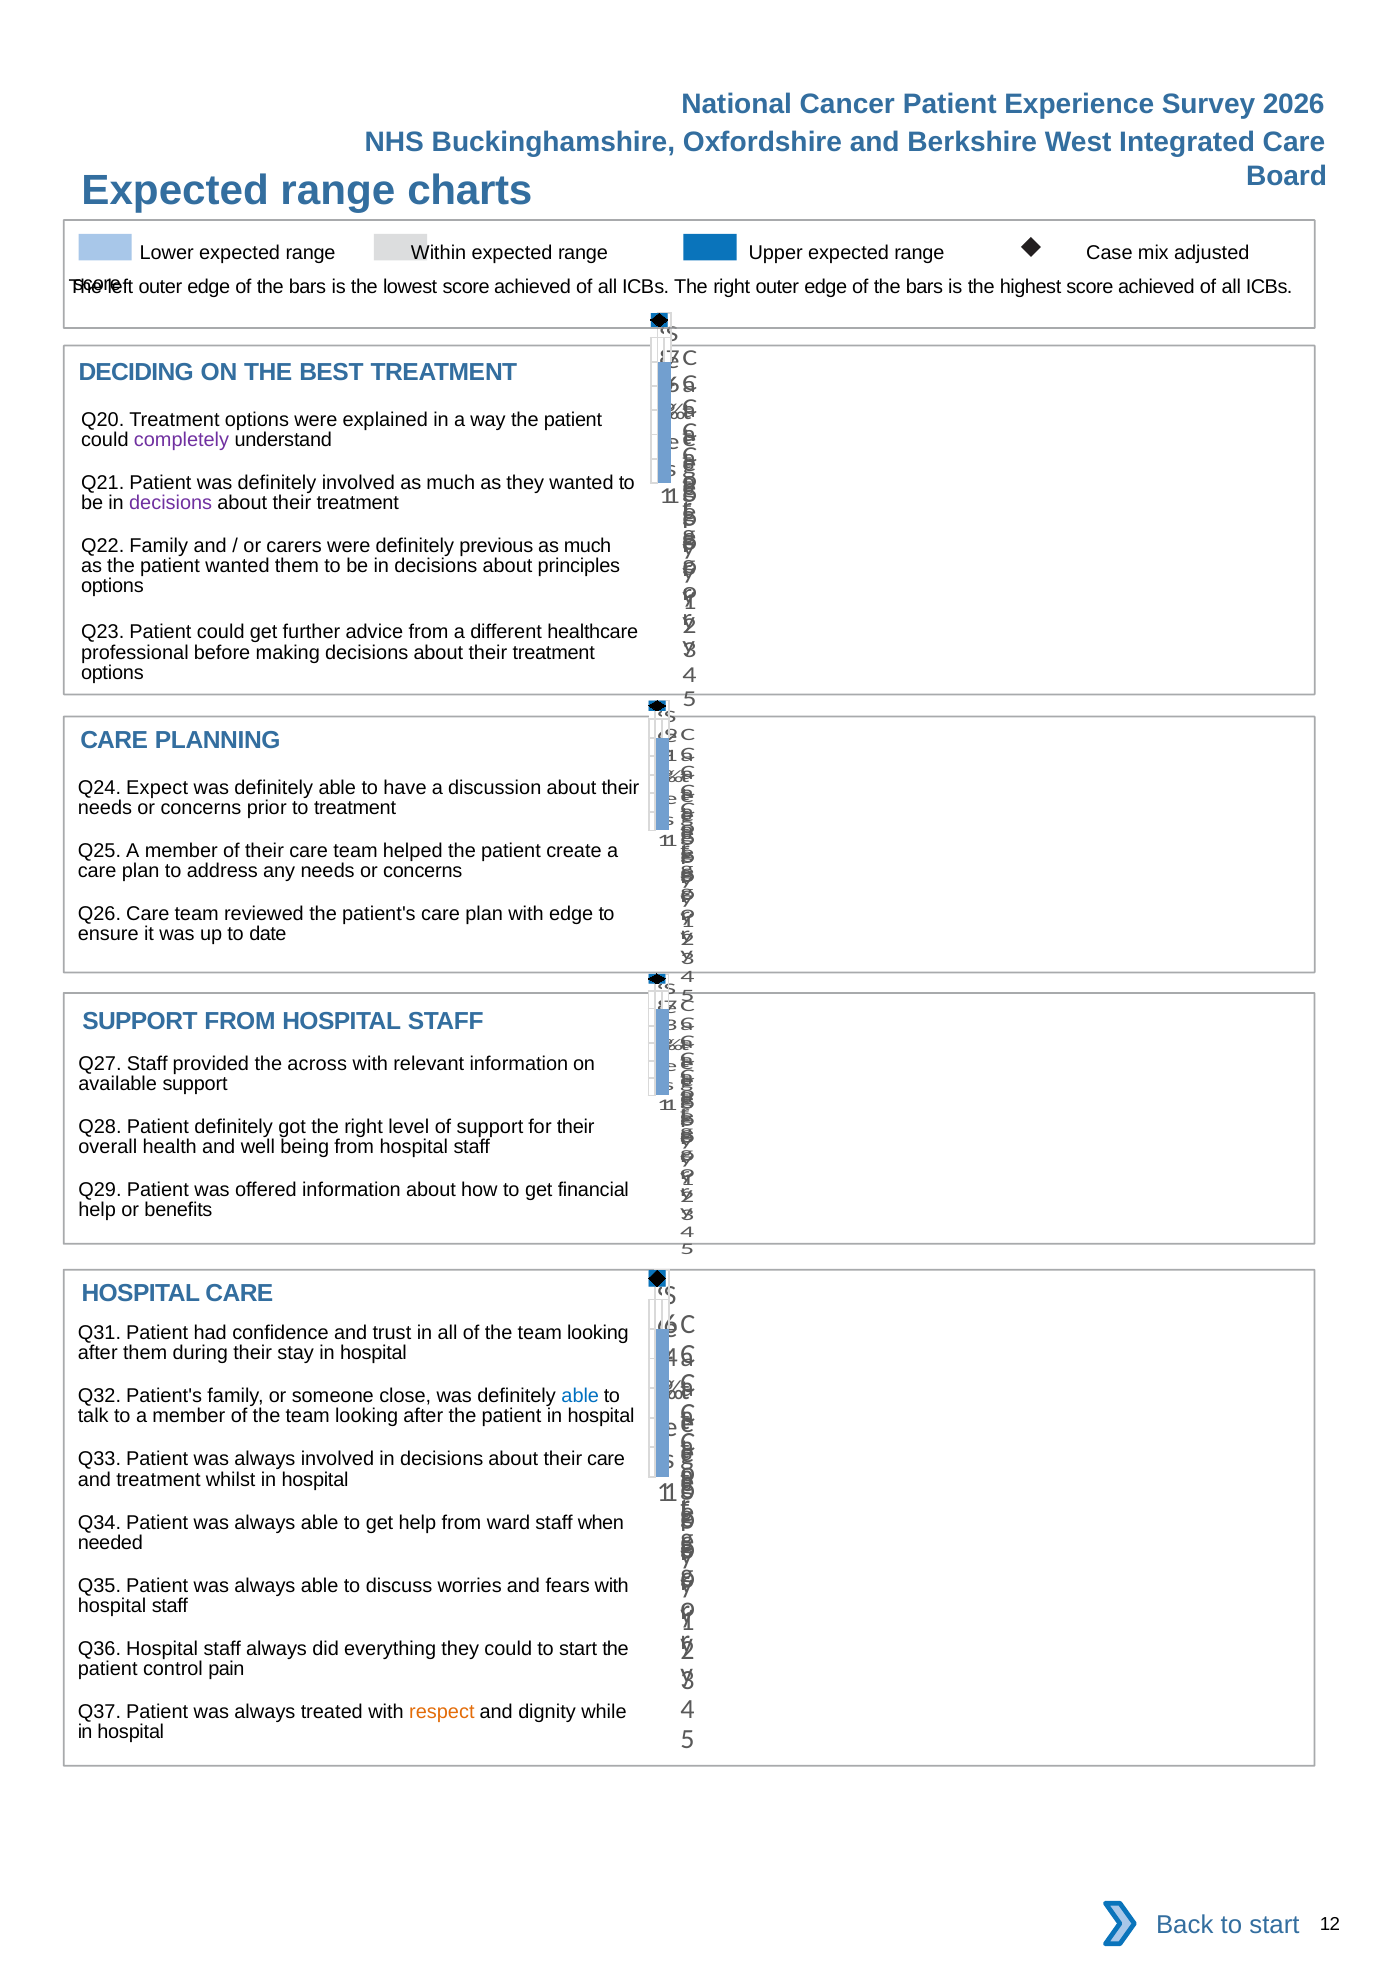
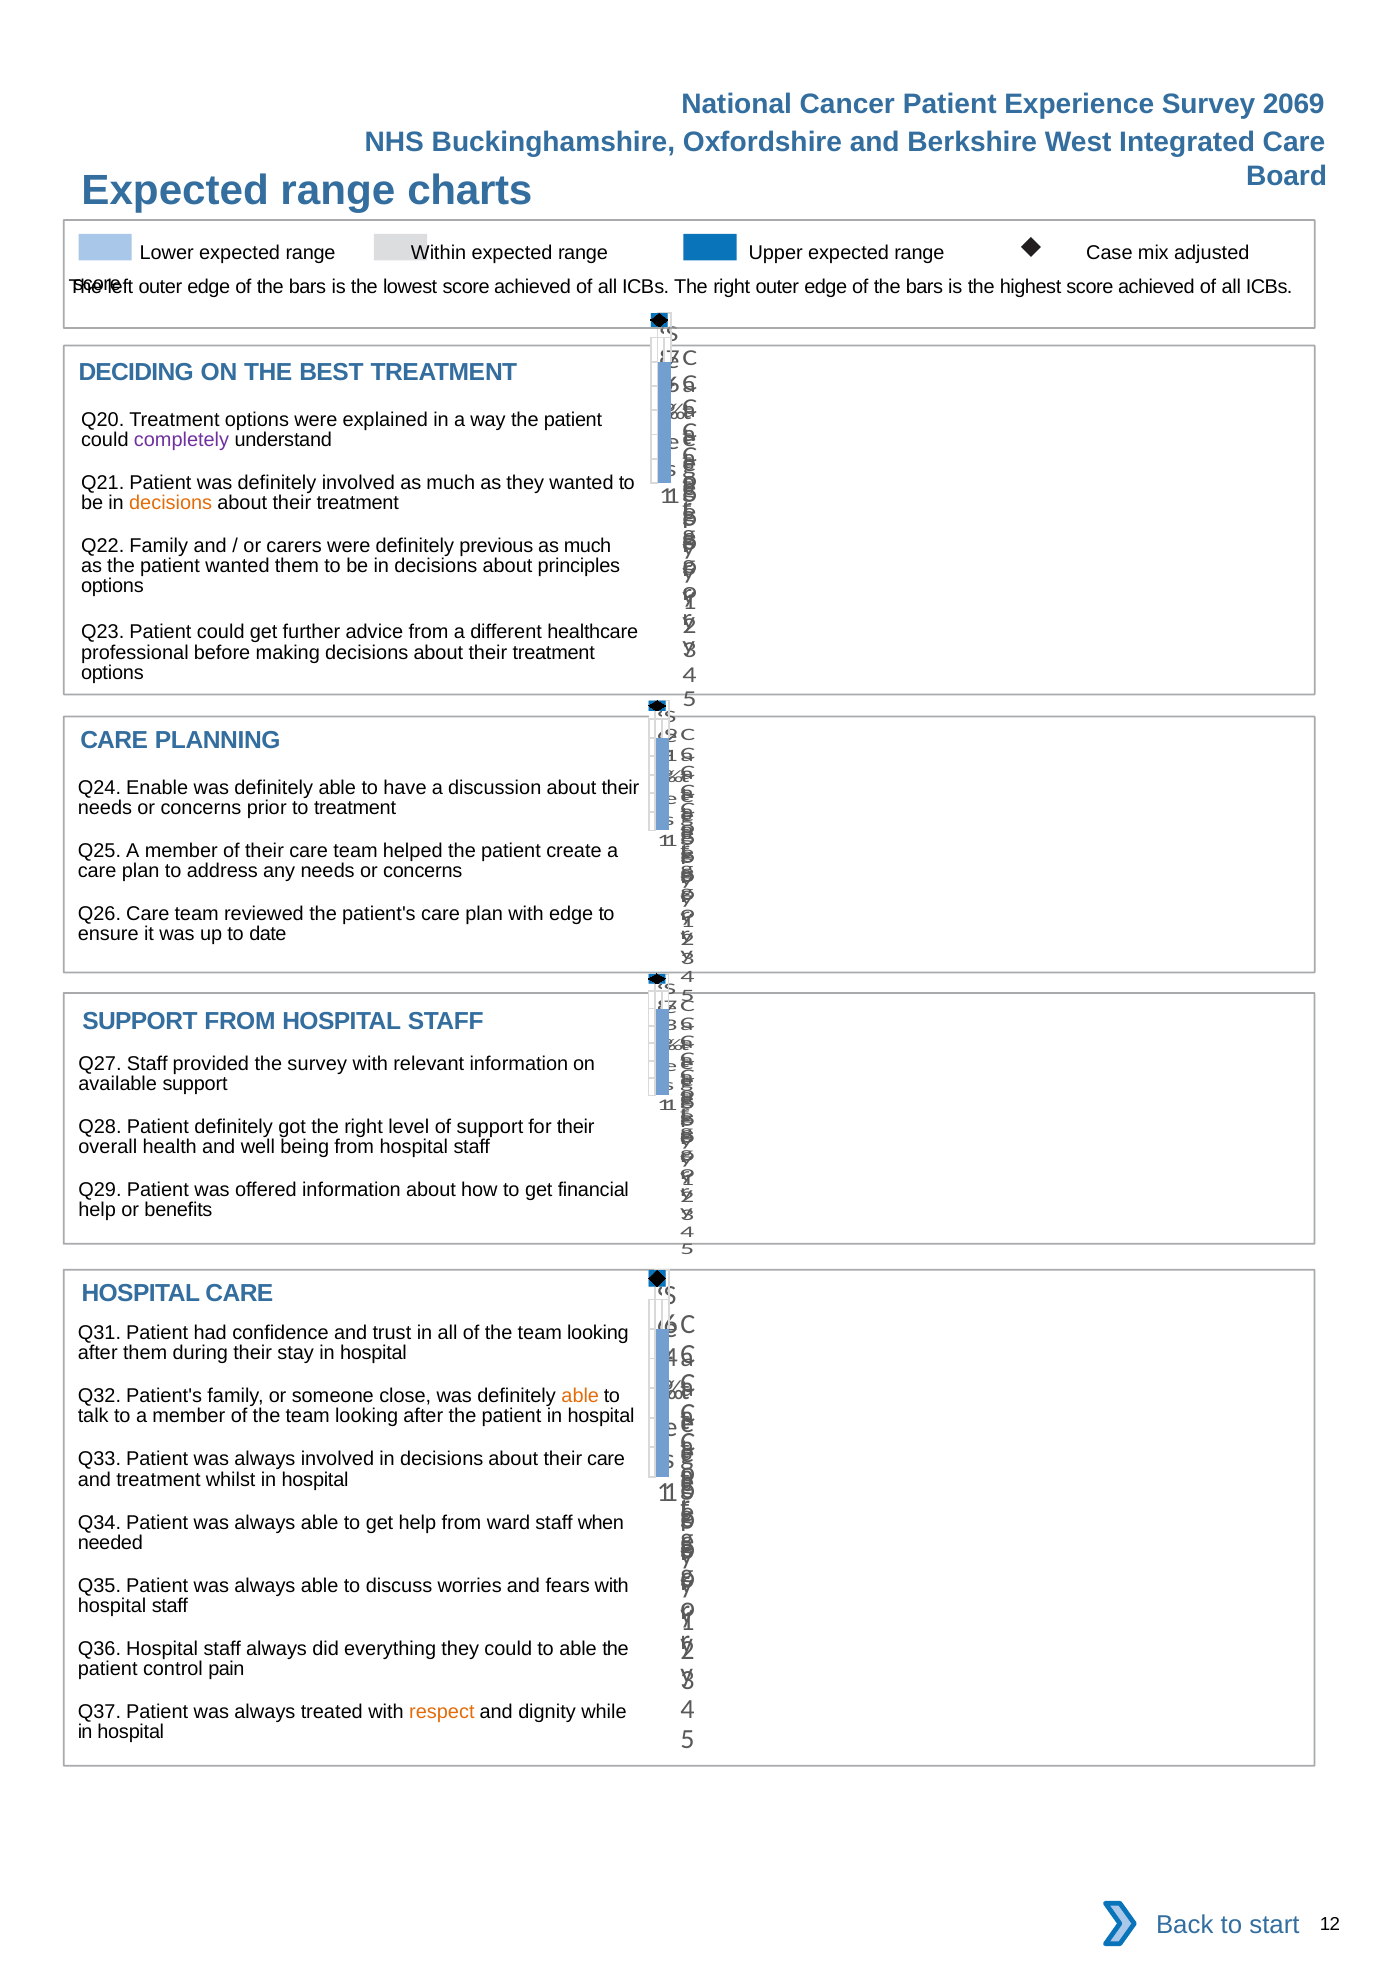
2026: 2026 -> 2069
decisions at (171, 503) colour: purple -> orange
Expect: Expect -> Enable
the across: across -> survey
able at (580, 1396) colour: blue -> orange
could to start: start -> able
